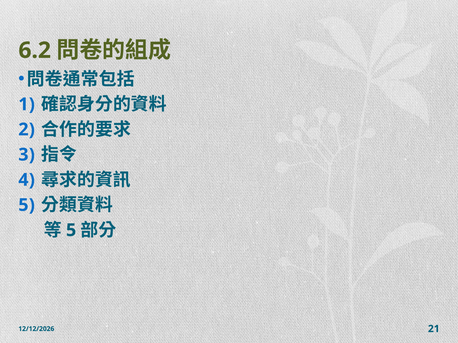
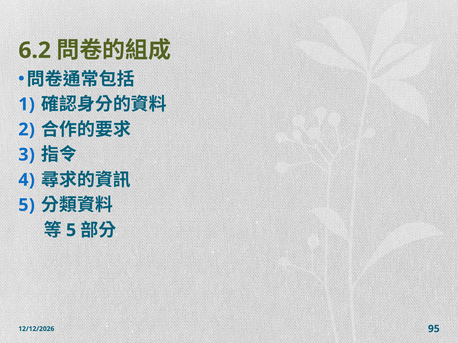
21: 21 -> 95
